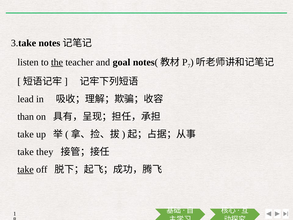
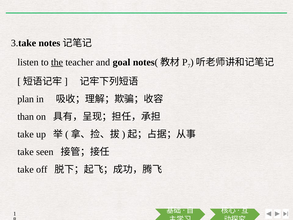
lead: lead -> plan
they: they -> seen
take at (26, 169) underline: present -> none
